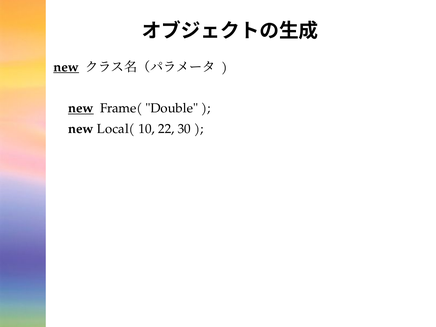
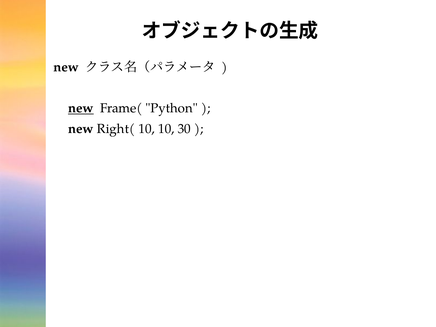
new at (66, 67) underline: present -> none
Double: Double -> Python
Local(: Local( -> Right(
10 22: 22 -> 10
